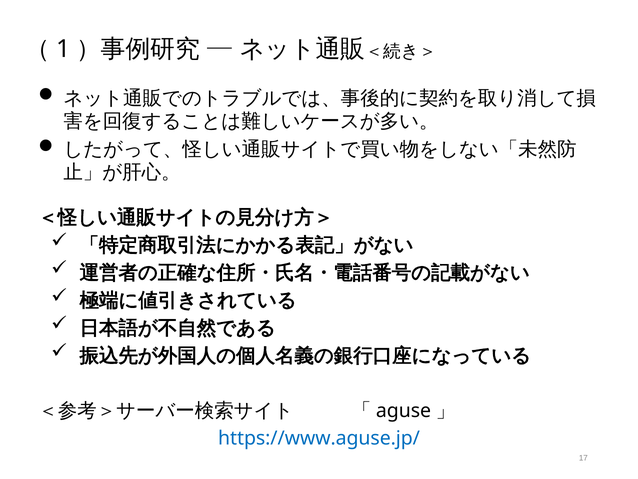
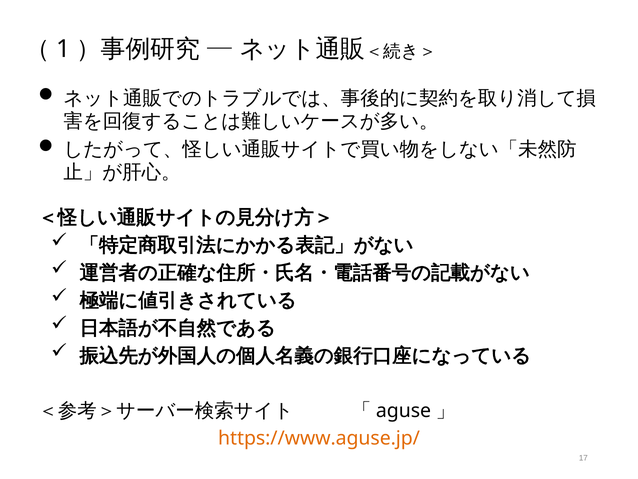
https://www.aguse.jp/ colour: blue -> orange
